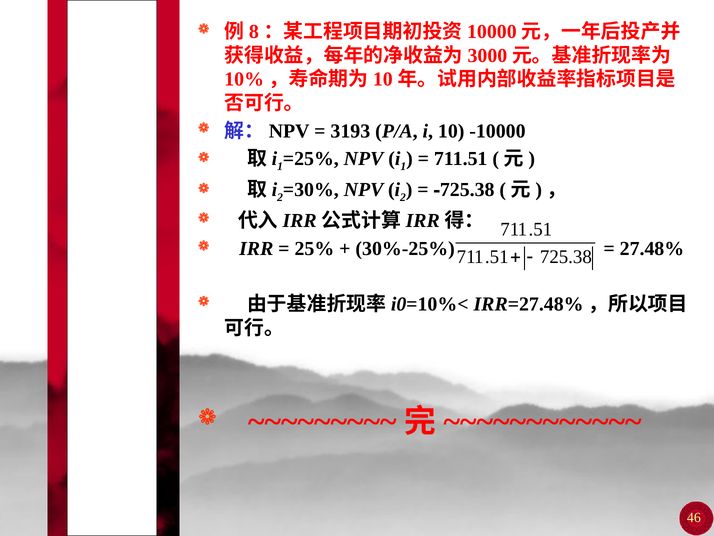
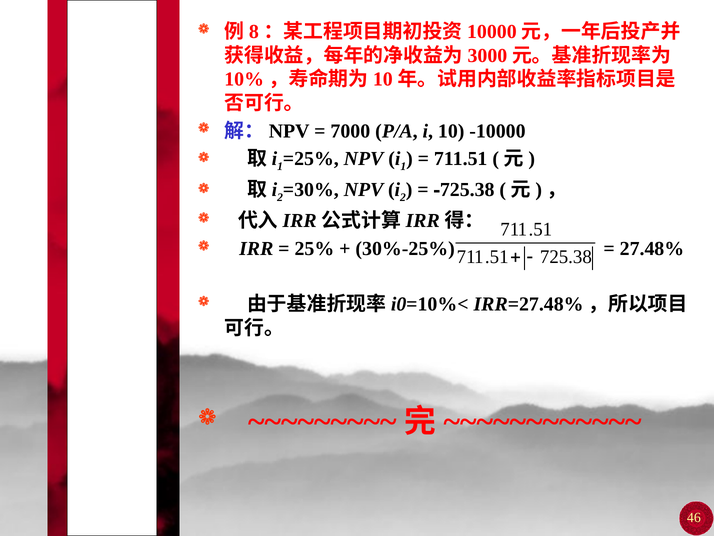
3193: 3193 -> 7000
